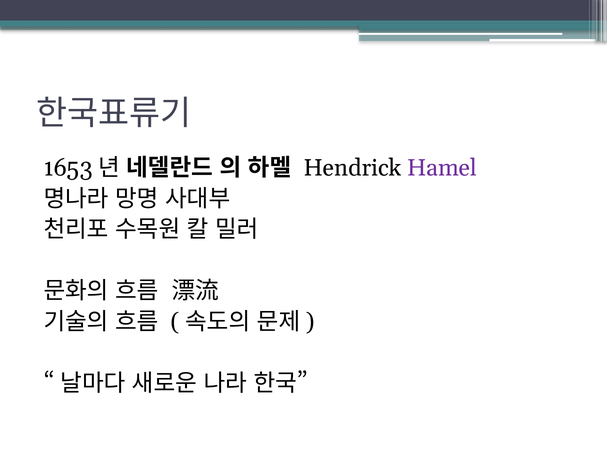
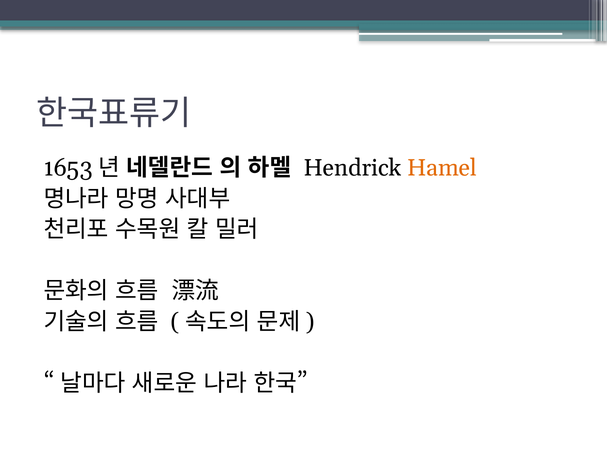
Hamel colour: purple -> orange
